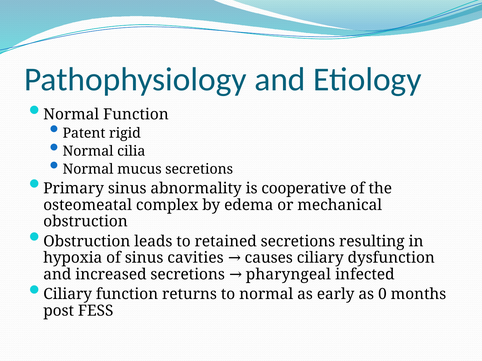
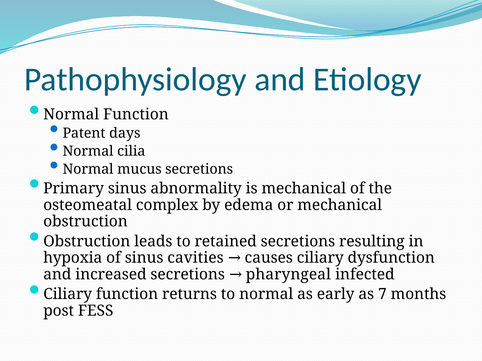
rigid: rigid -> days
is cooperative: cooperative -> mechanical
0: 0 -> 7
